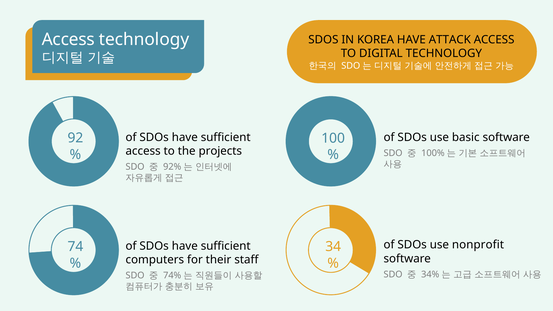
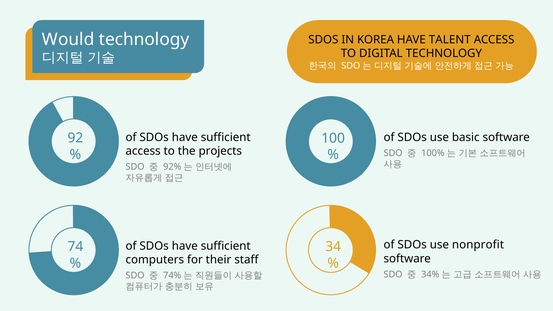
Access at (68, 39): Access -> Would
ATTACK: ATTACK -> TALENT
